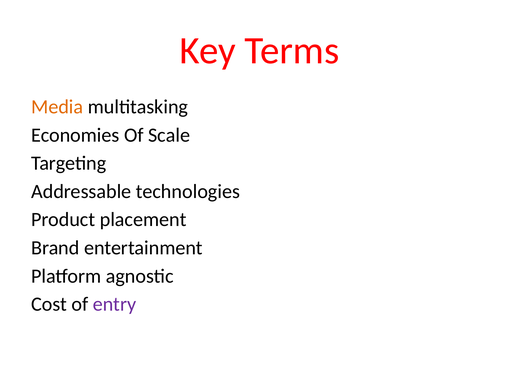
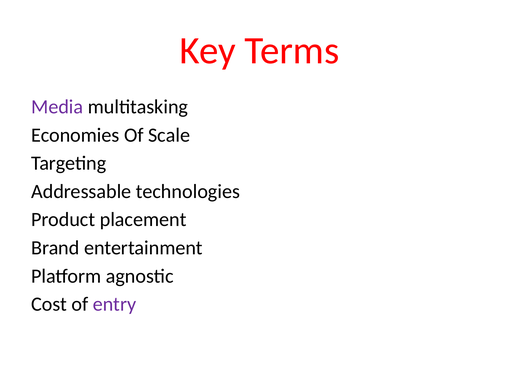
Media colour: orange -> purple
